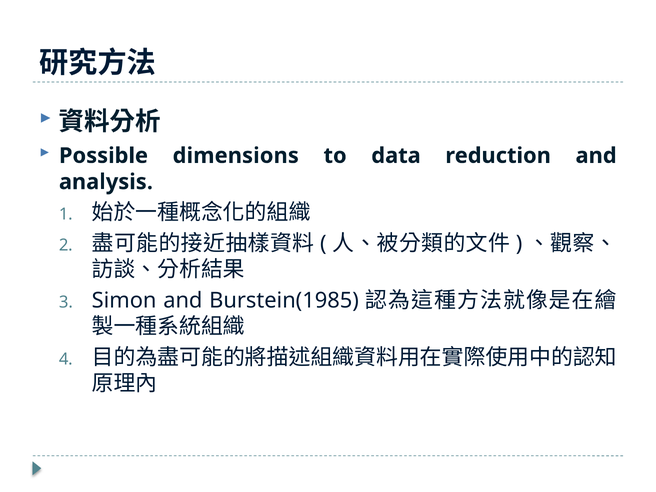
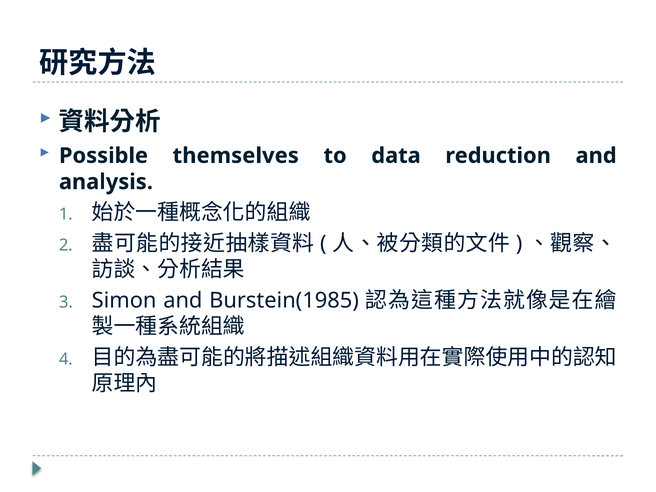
dimensions: dimensions -> themselves
